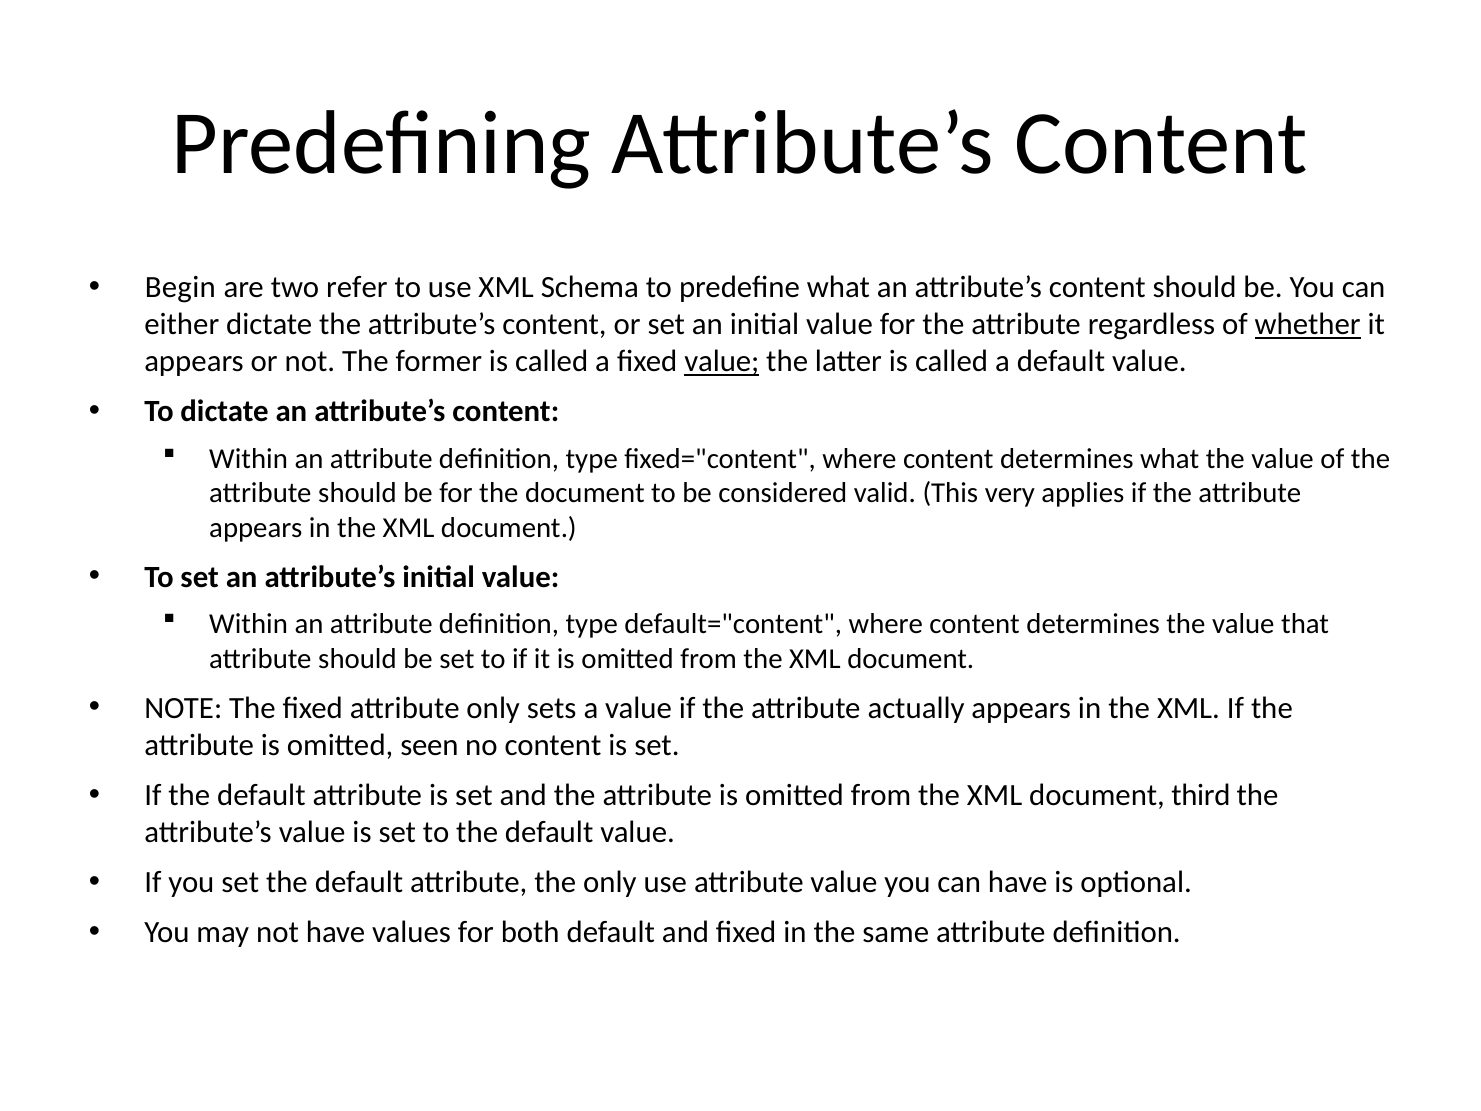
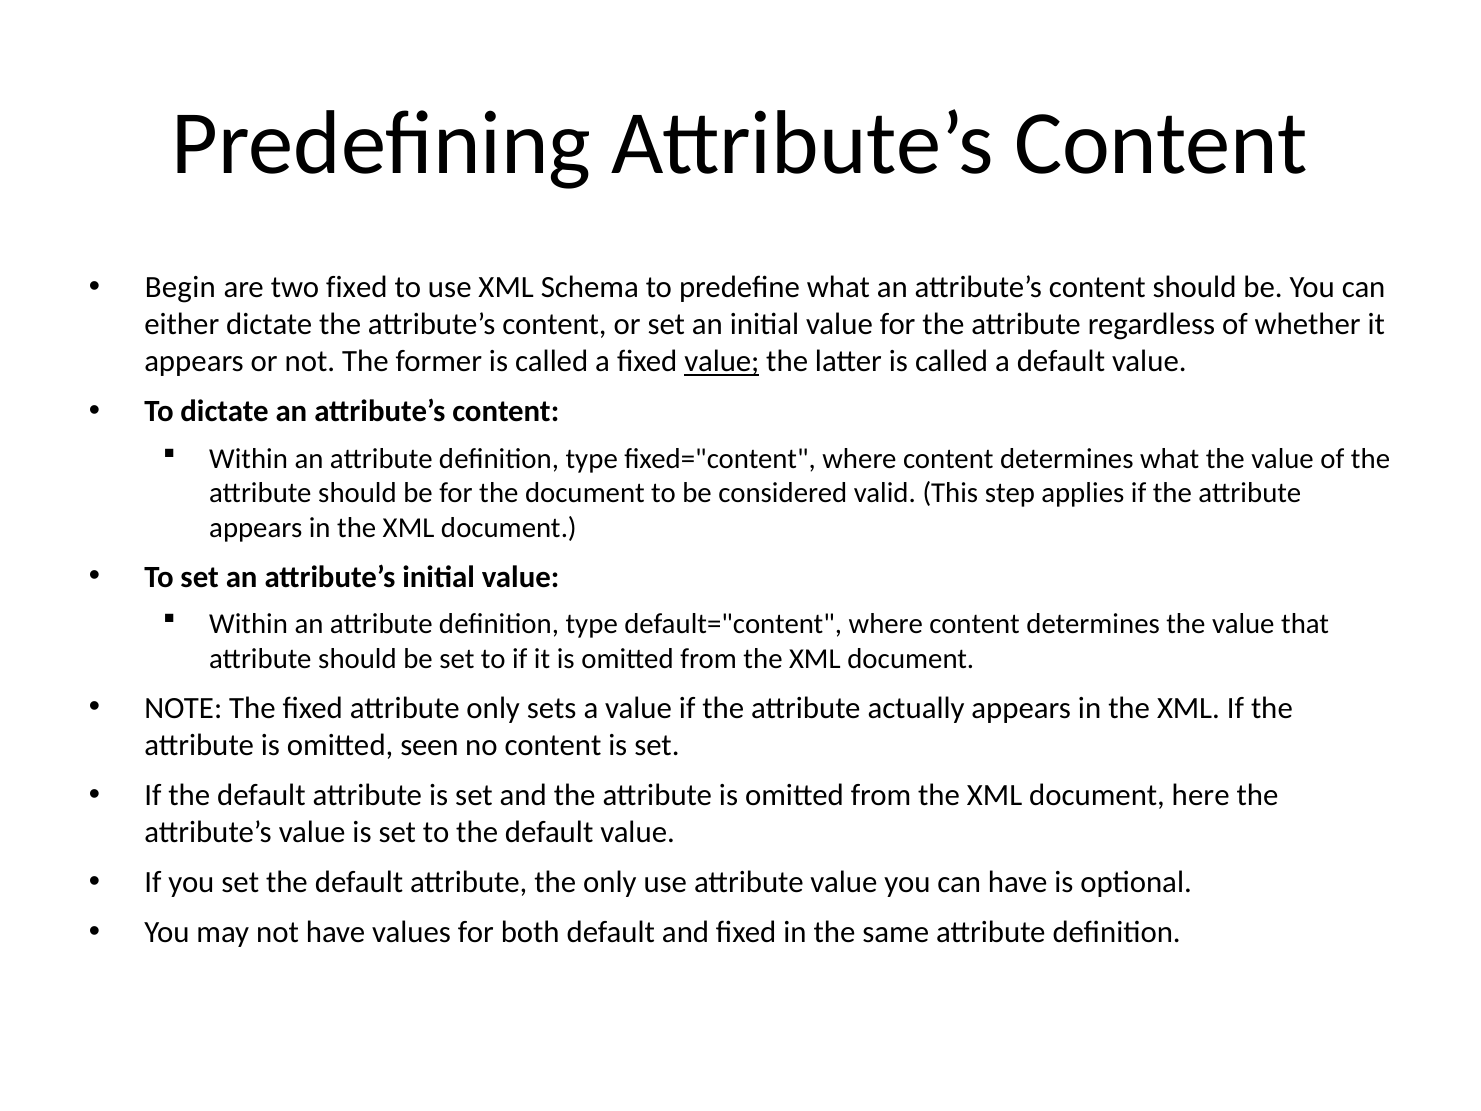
two refer: refer -> fixed
whether underline: present -> none
very: very -> step
third: third -> here
